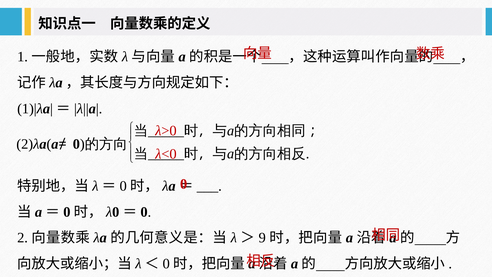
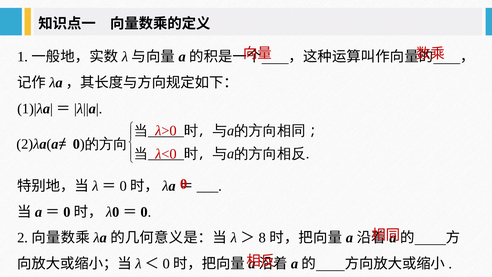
9: 9 -> 8
